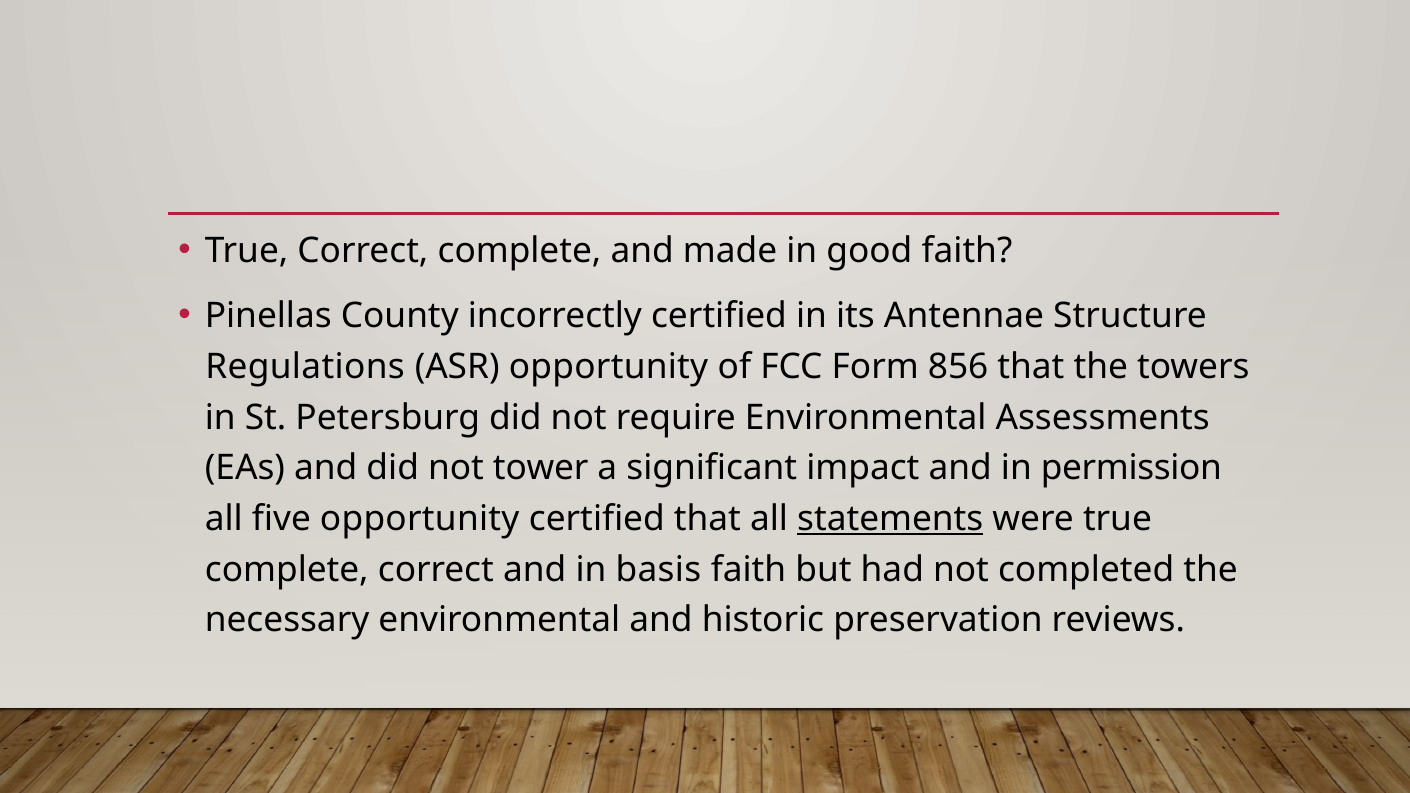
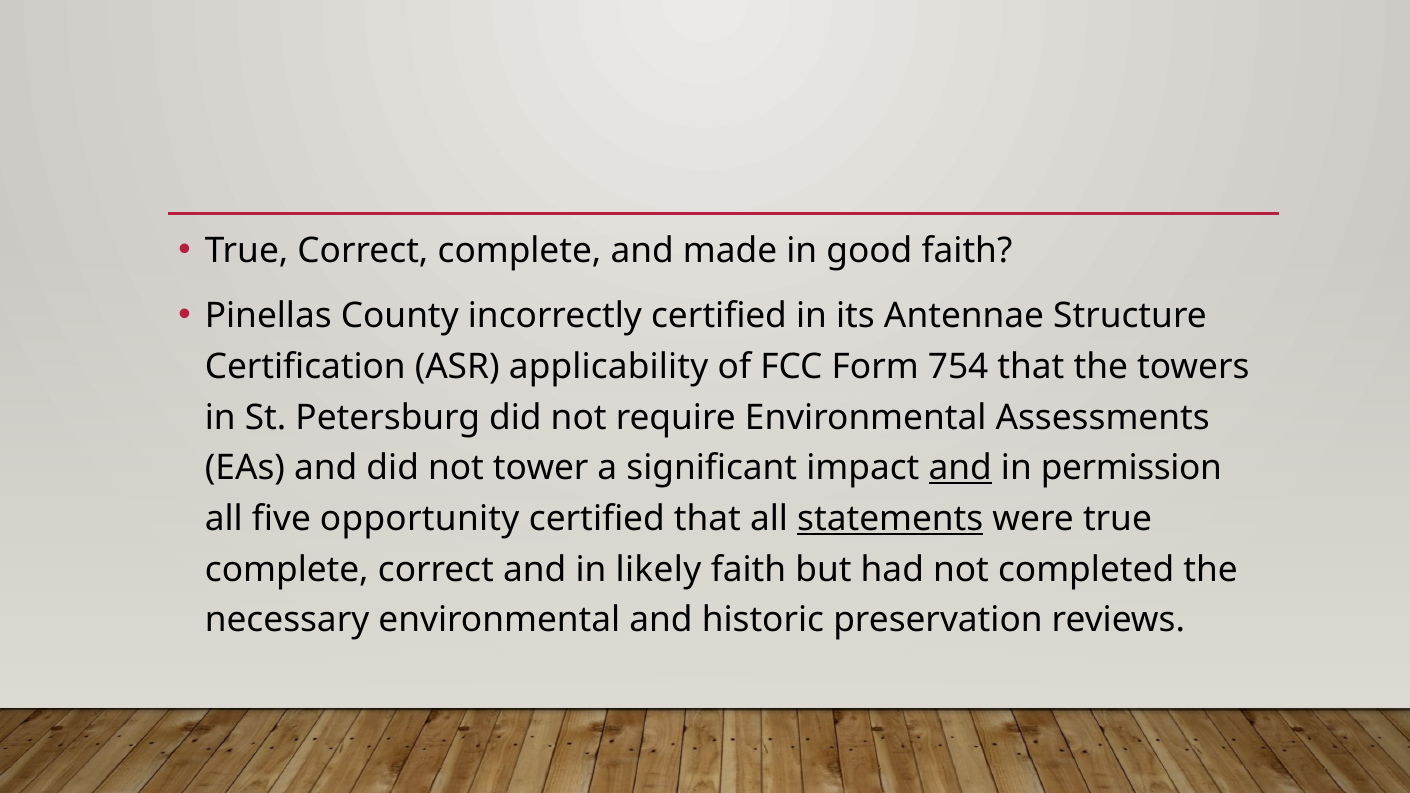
Regulations: Regulations -> Certification
ASR opportunity: opportunity -> applicability
856: 856 -> 754
and at (960, 468) underline: none -> present
basis: basis -> likely
